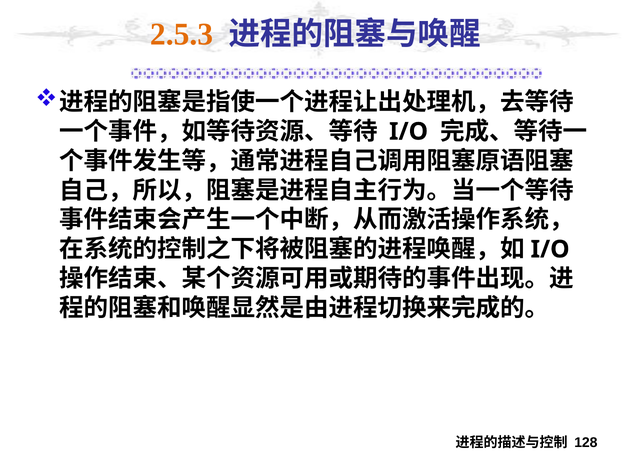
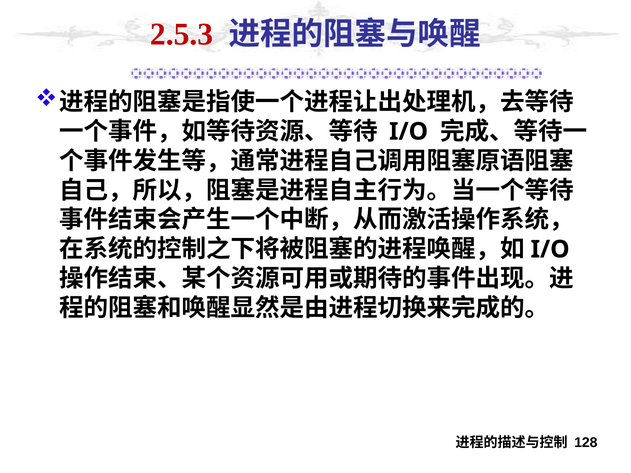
2.5.3 colour: orange -> red
